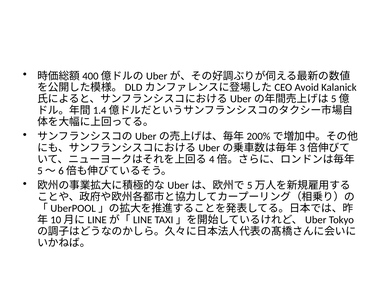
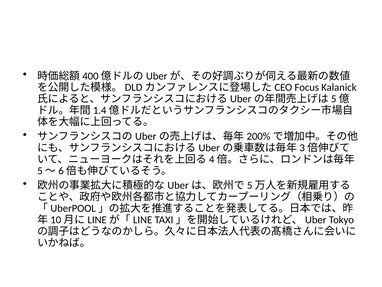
Avoid: Avoid -> Focus
